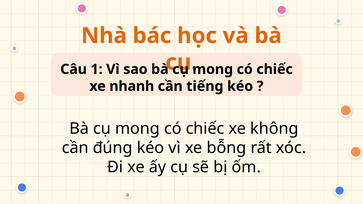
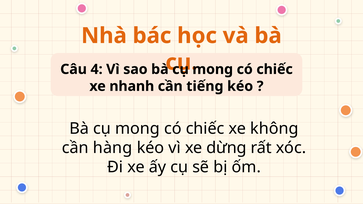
1: 1 -> 4
đúng: đúng -> hàng
bỗng: bỗng -> dừng
